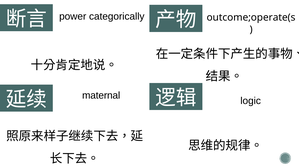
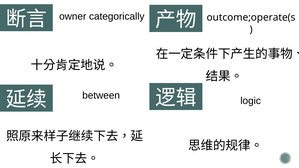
power: power -> owner
maternal: maternal -> between
